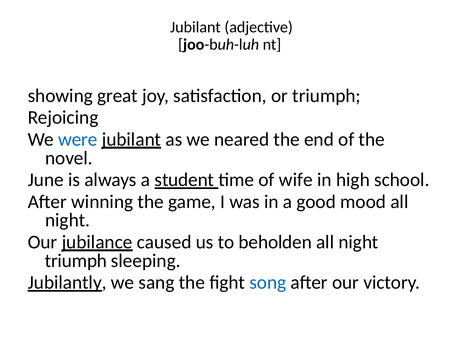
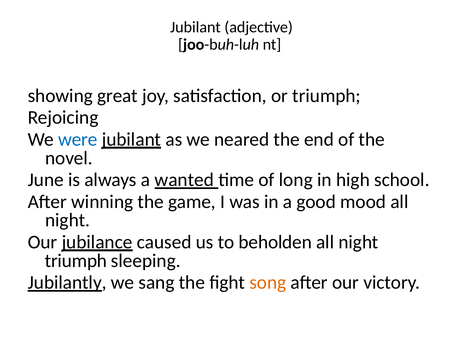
student: student -> wanted
wife: wife -> long
song colour: blue -> orange
